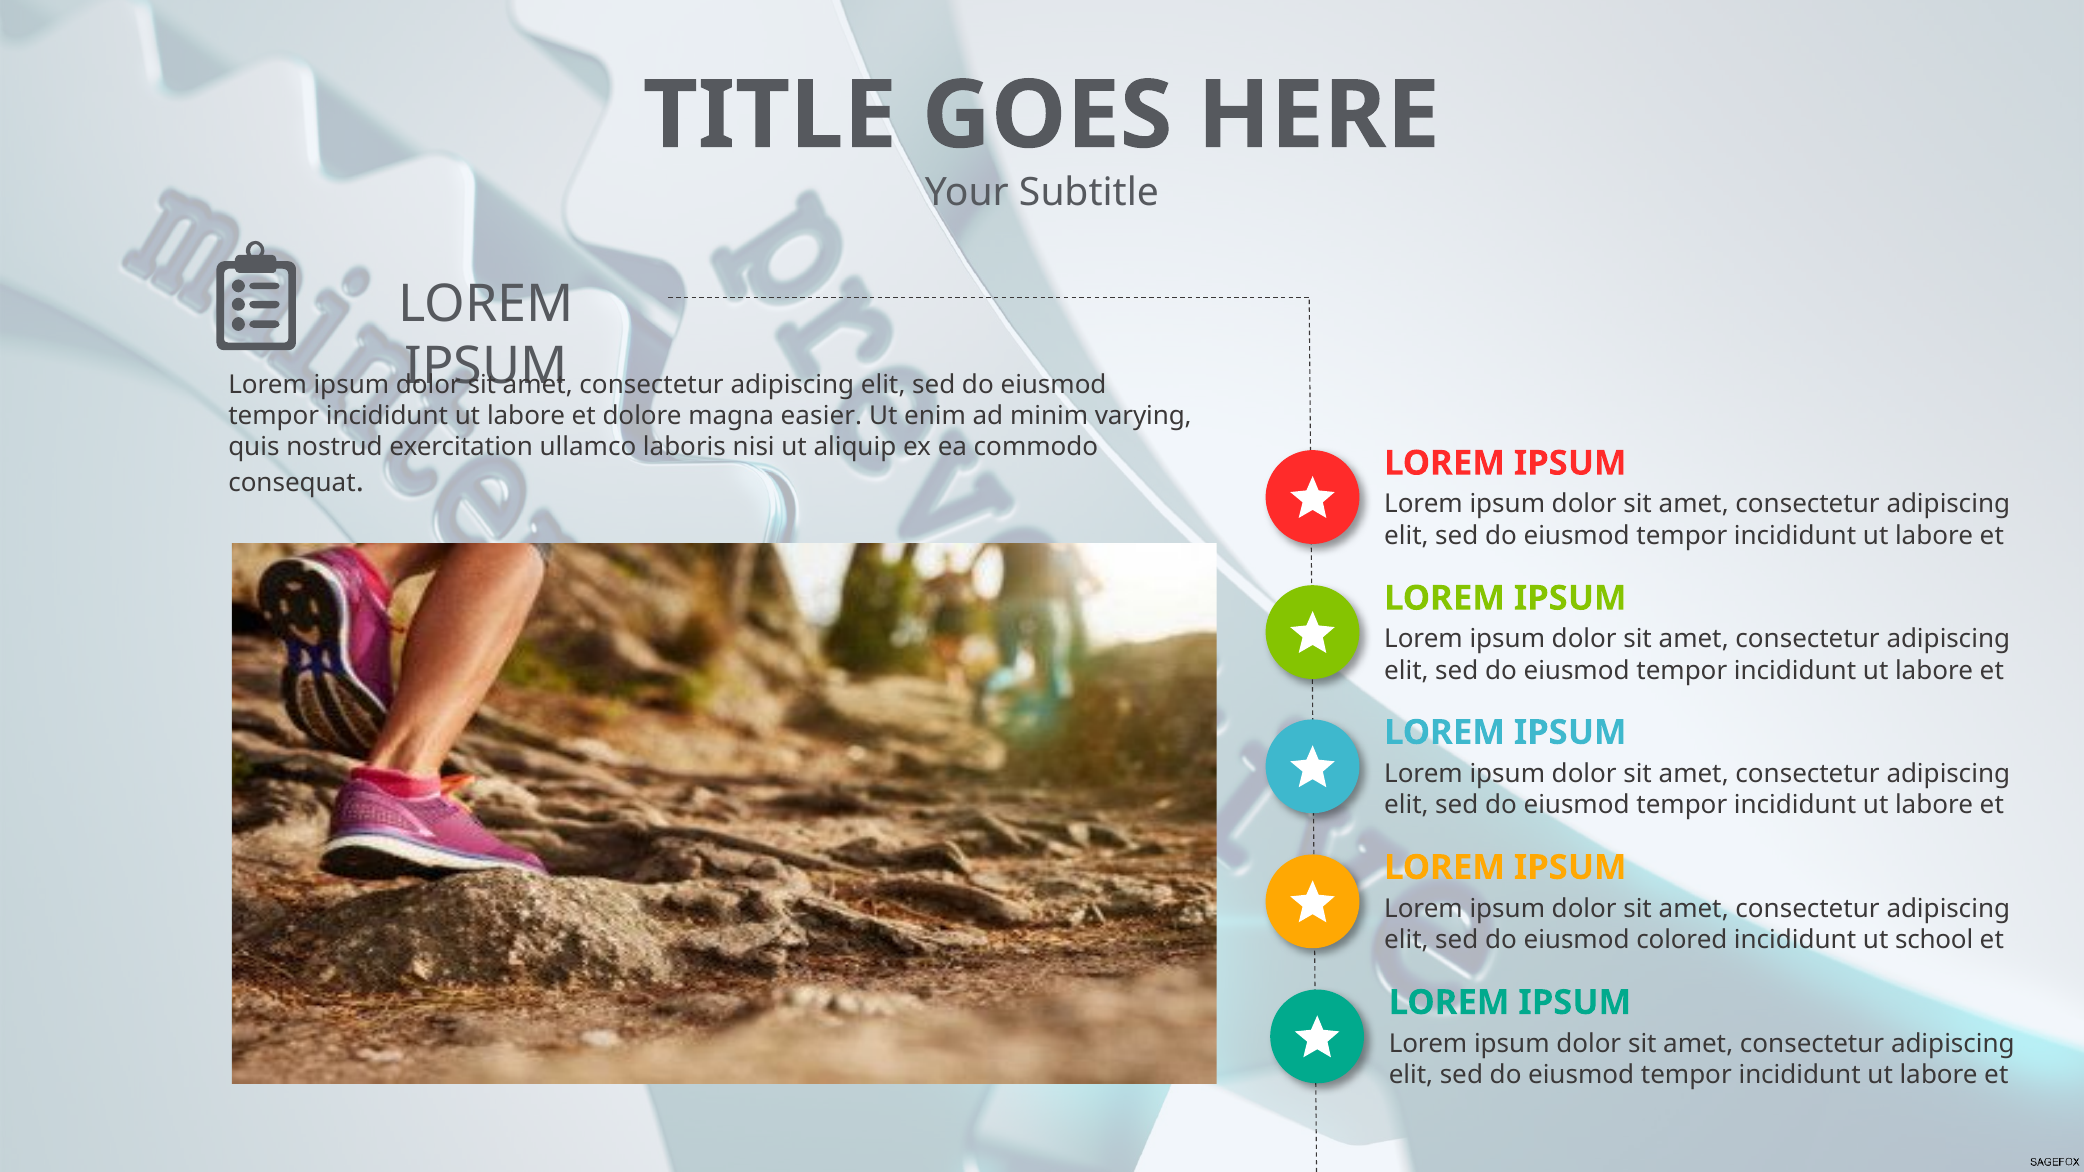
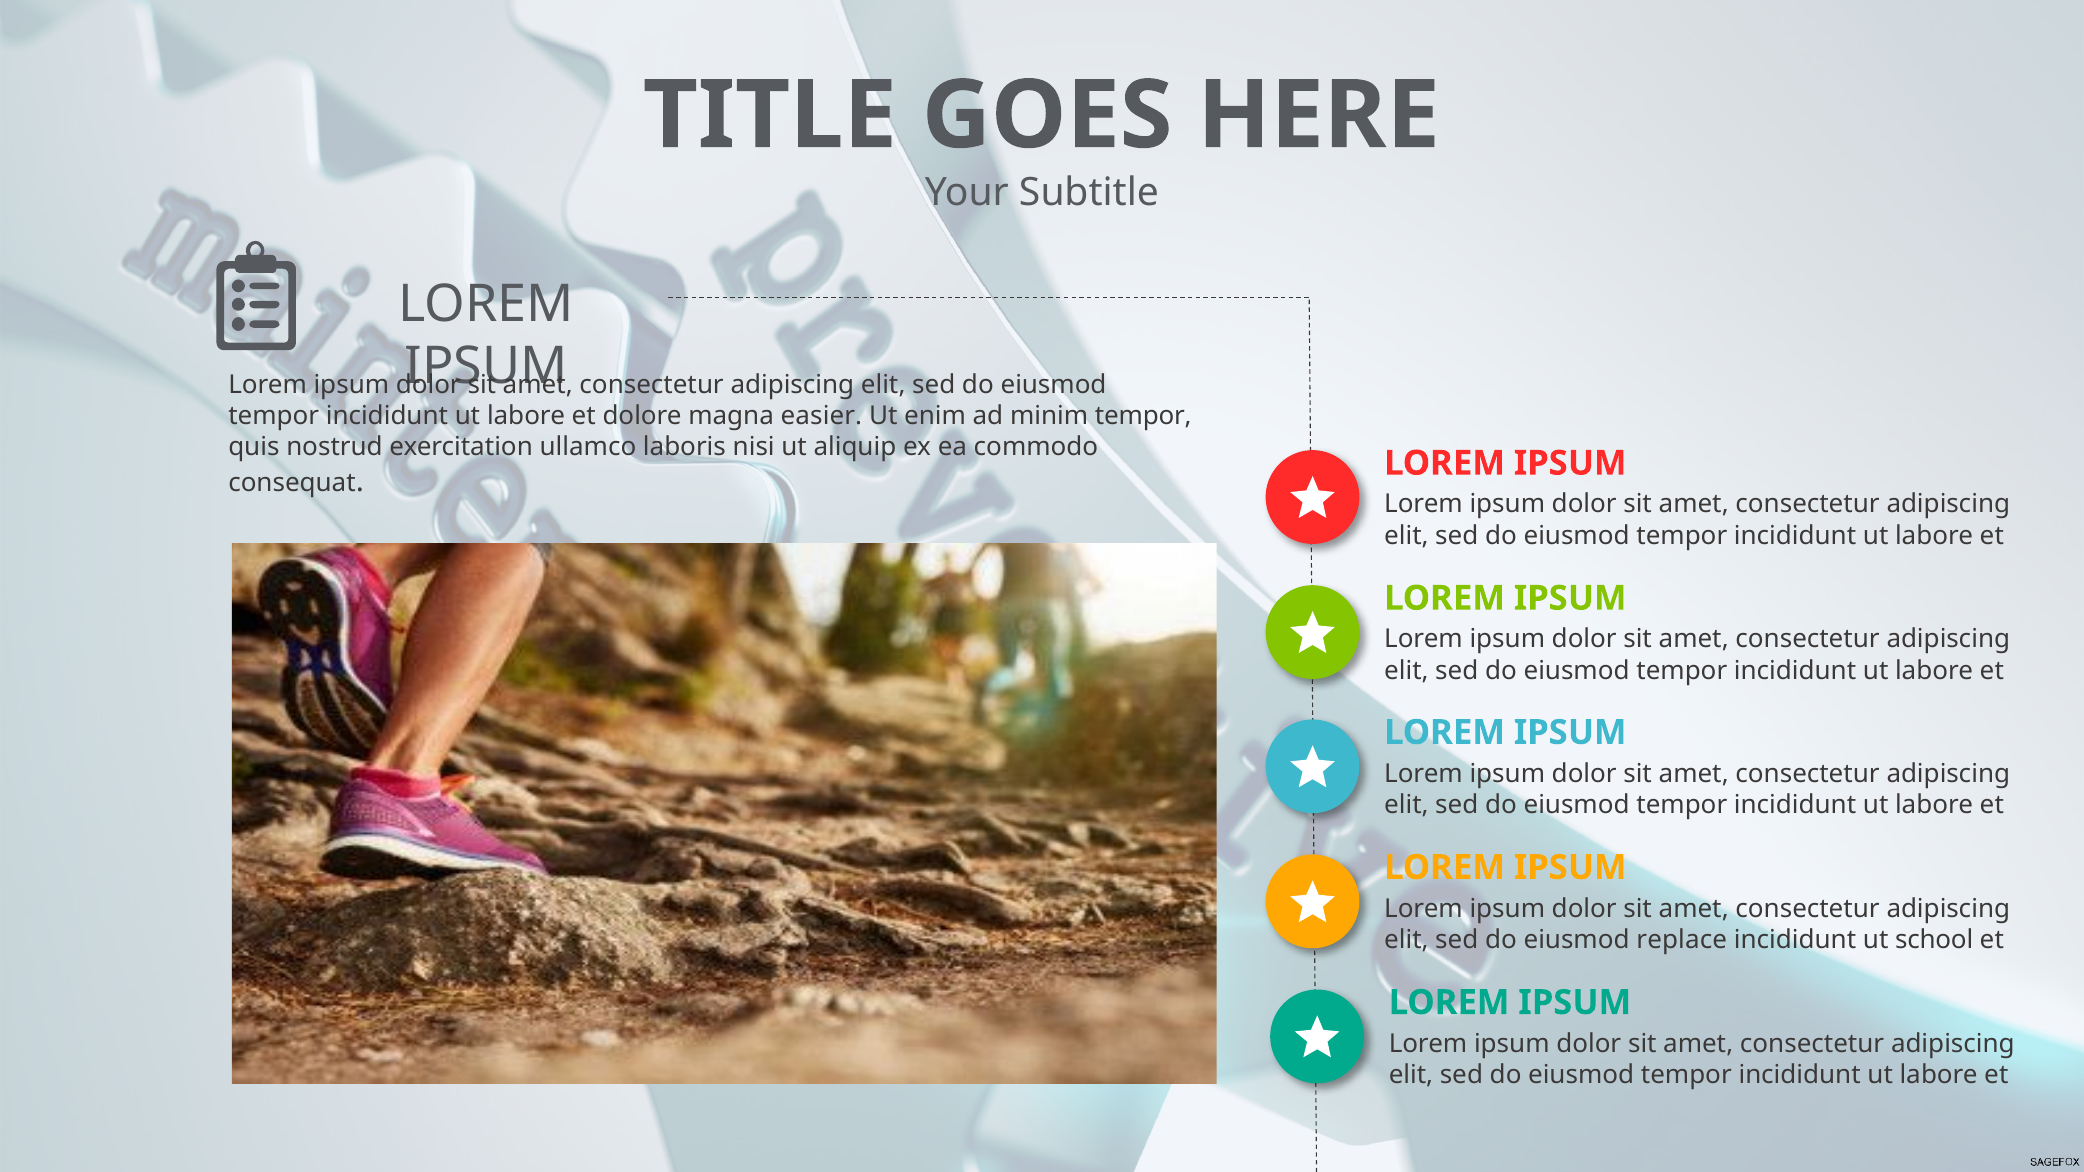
minim varying: varying -> tempor
colored: colored -> replace
